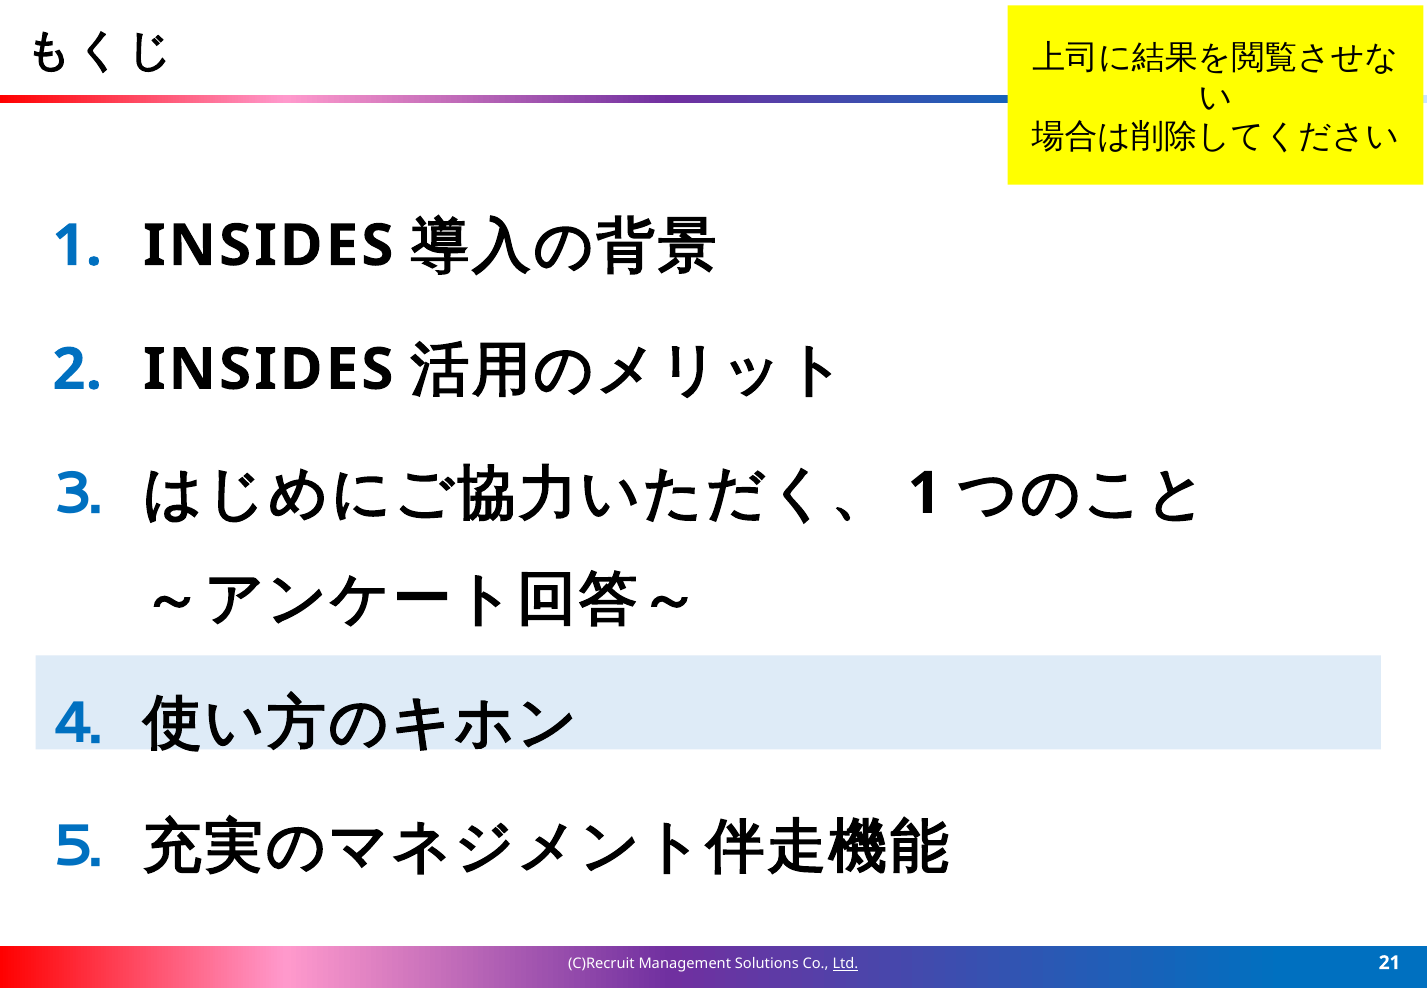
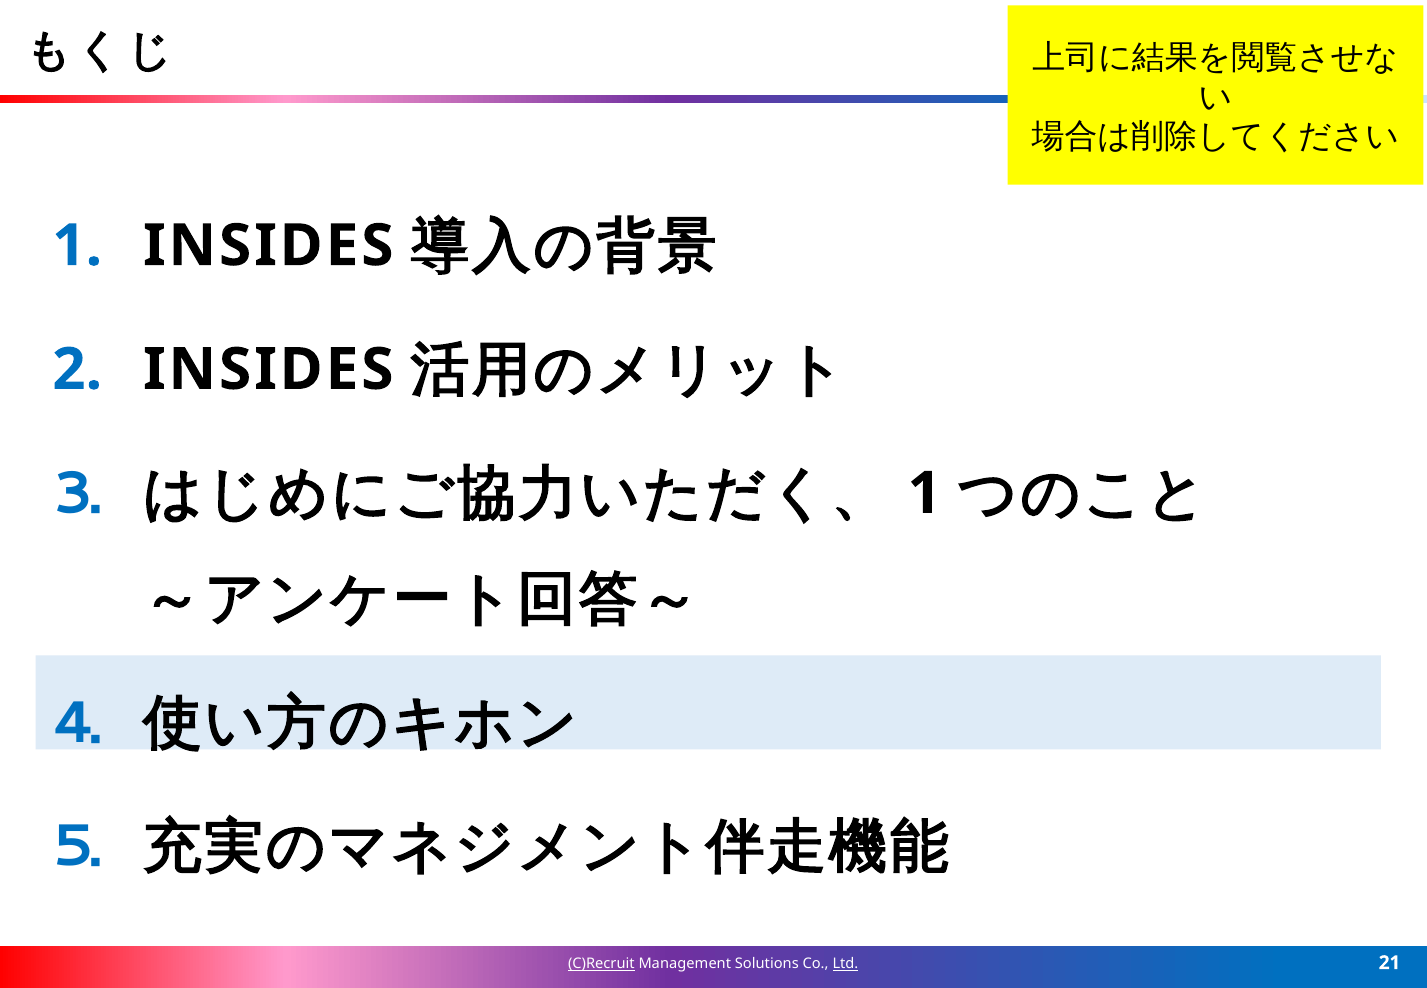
C)Recruit underline: none -> present
